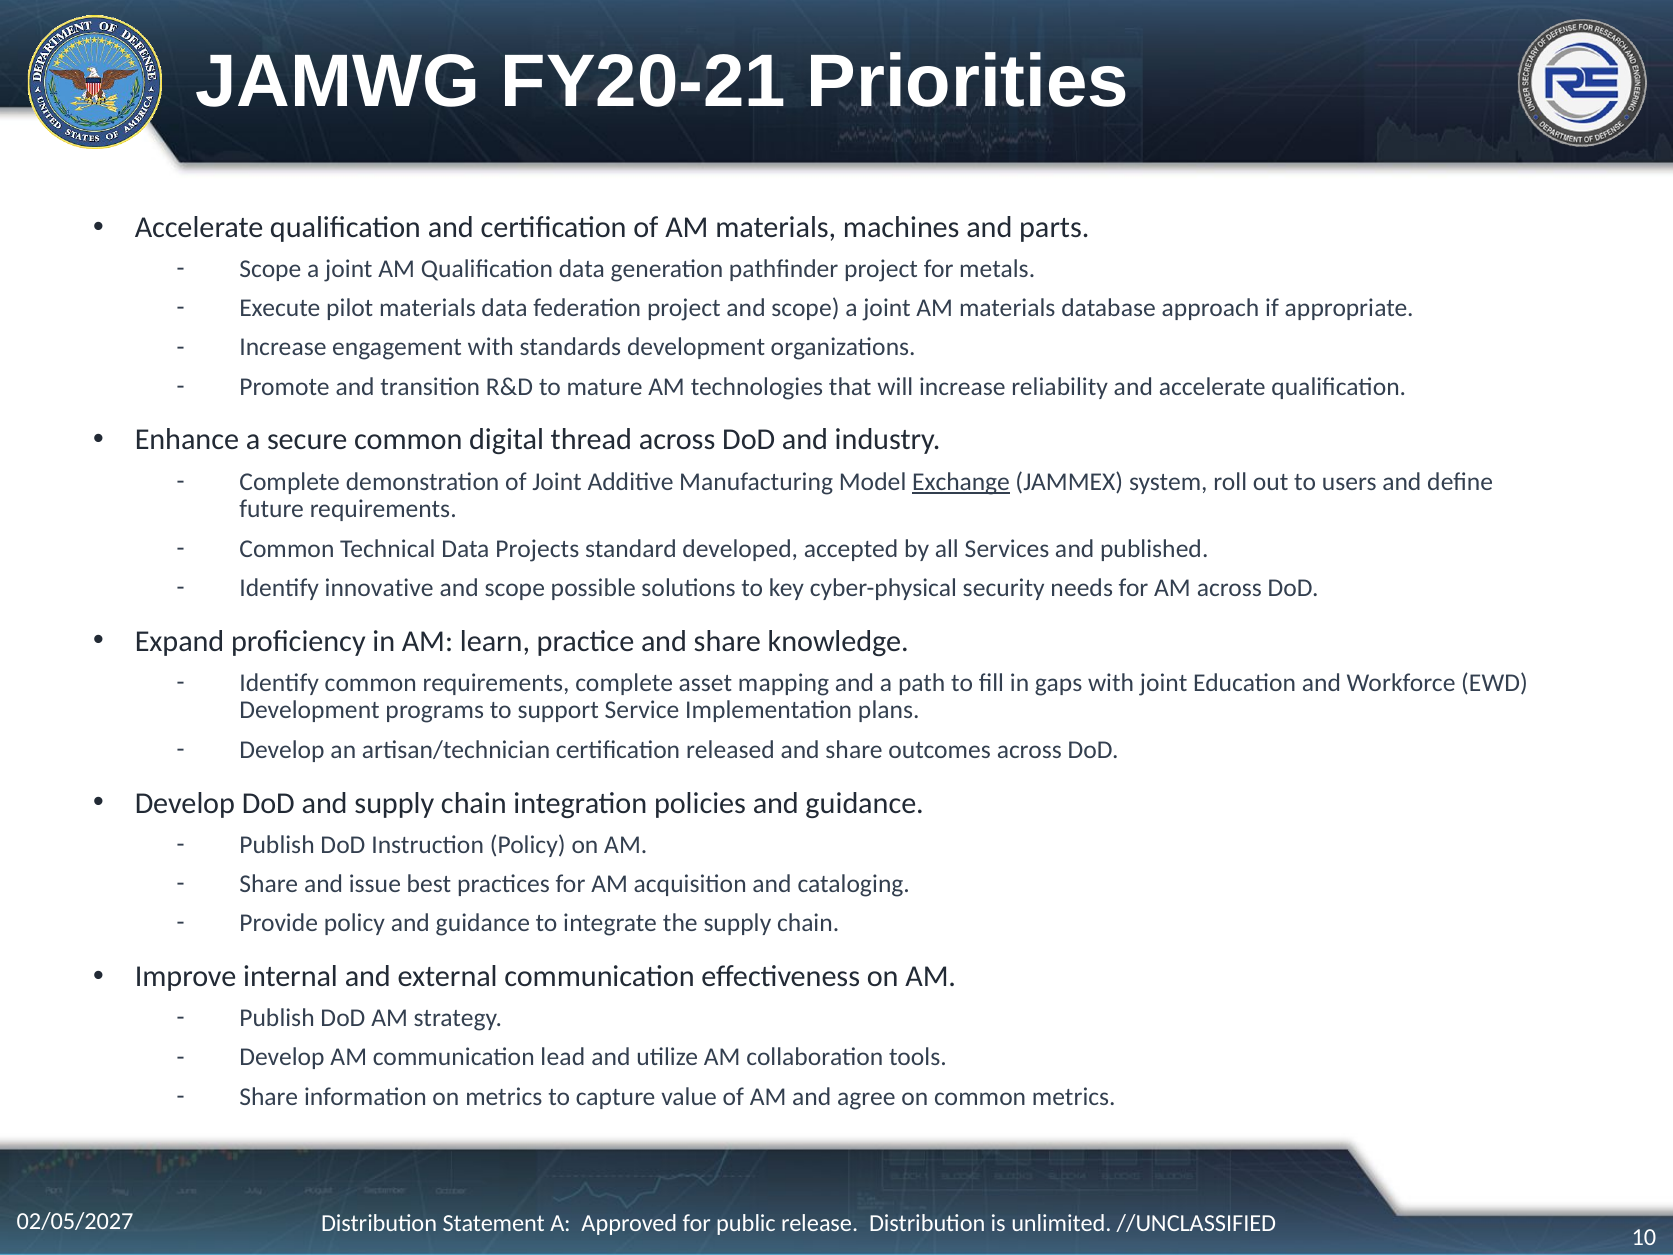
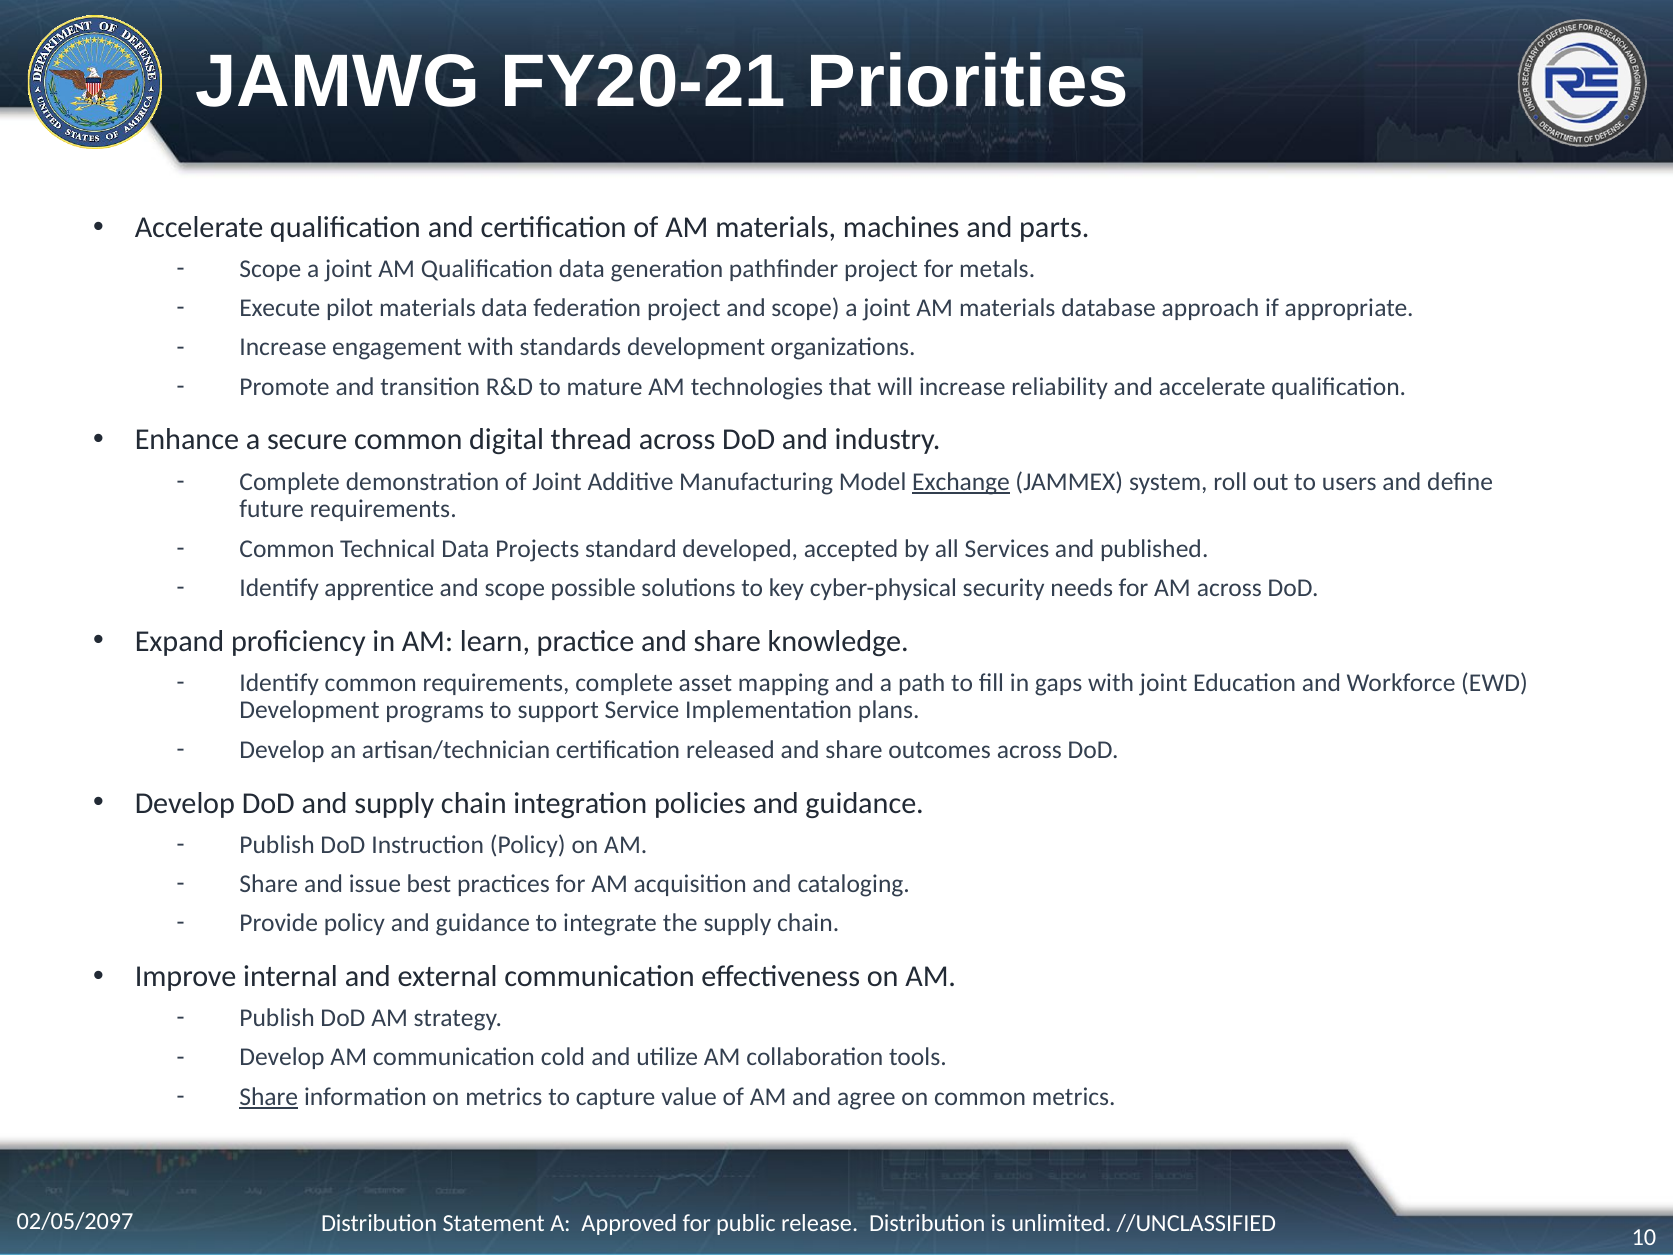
innovative: innovative -> apprentice
lead: lead -> cold
Share at (269, 1097) underline: none -> present
02/05/2027: 02/05/2027 -> 02/05/2097
